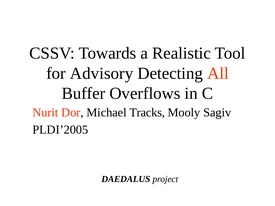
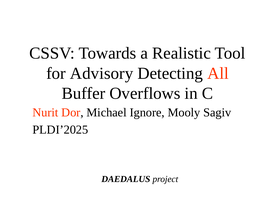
Tracks: Tracks -> Ignore
PLDI’2005: PLDI’2005 -> PLDI’2025
